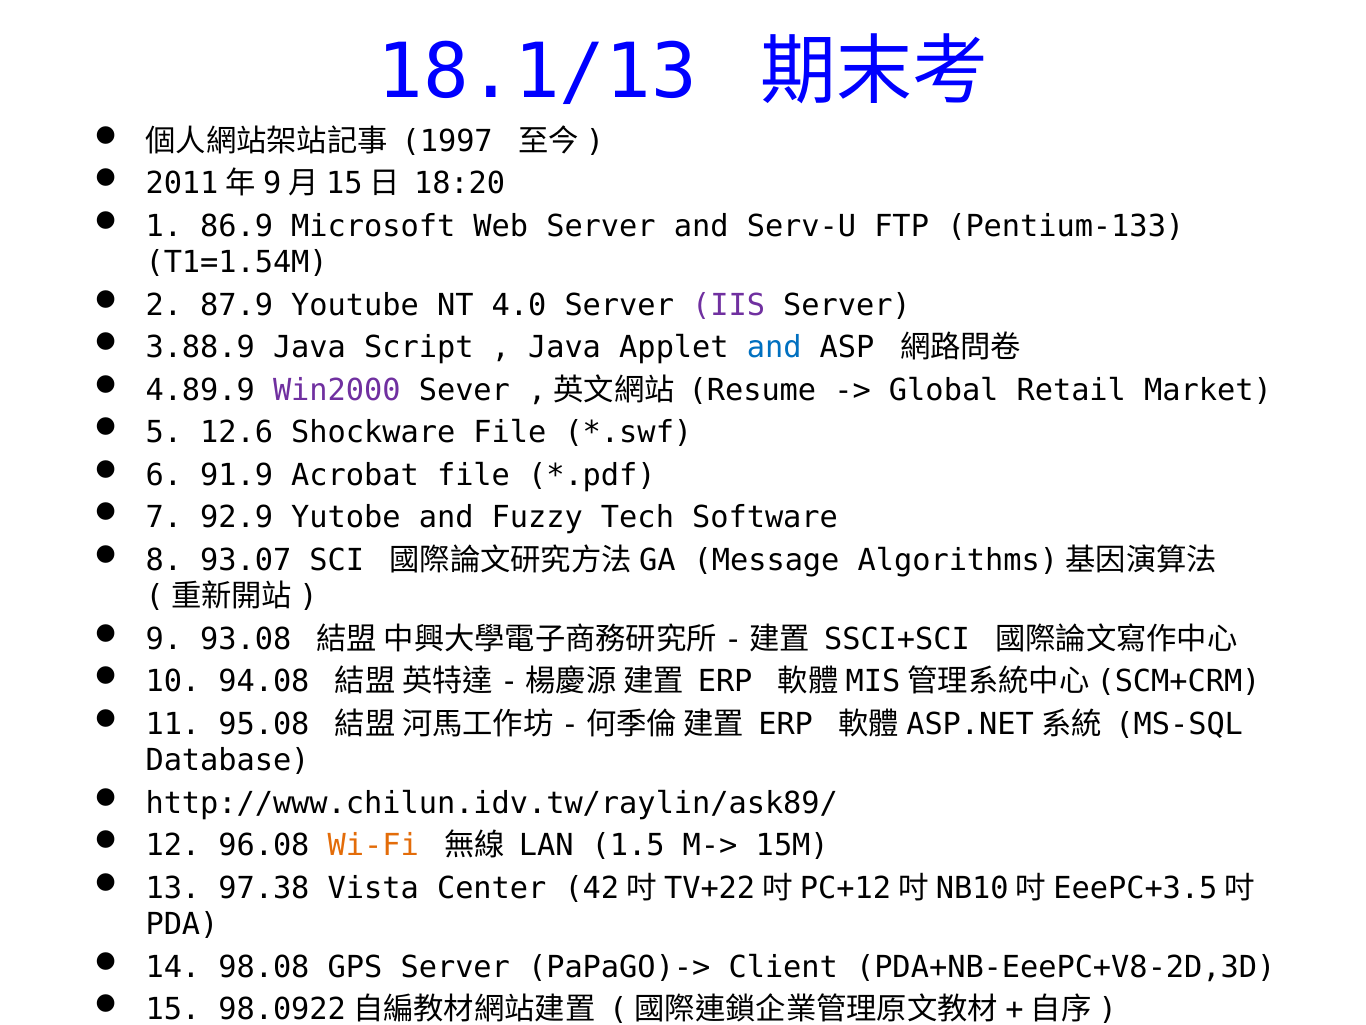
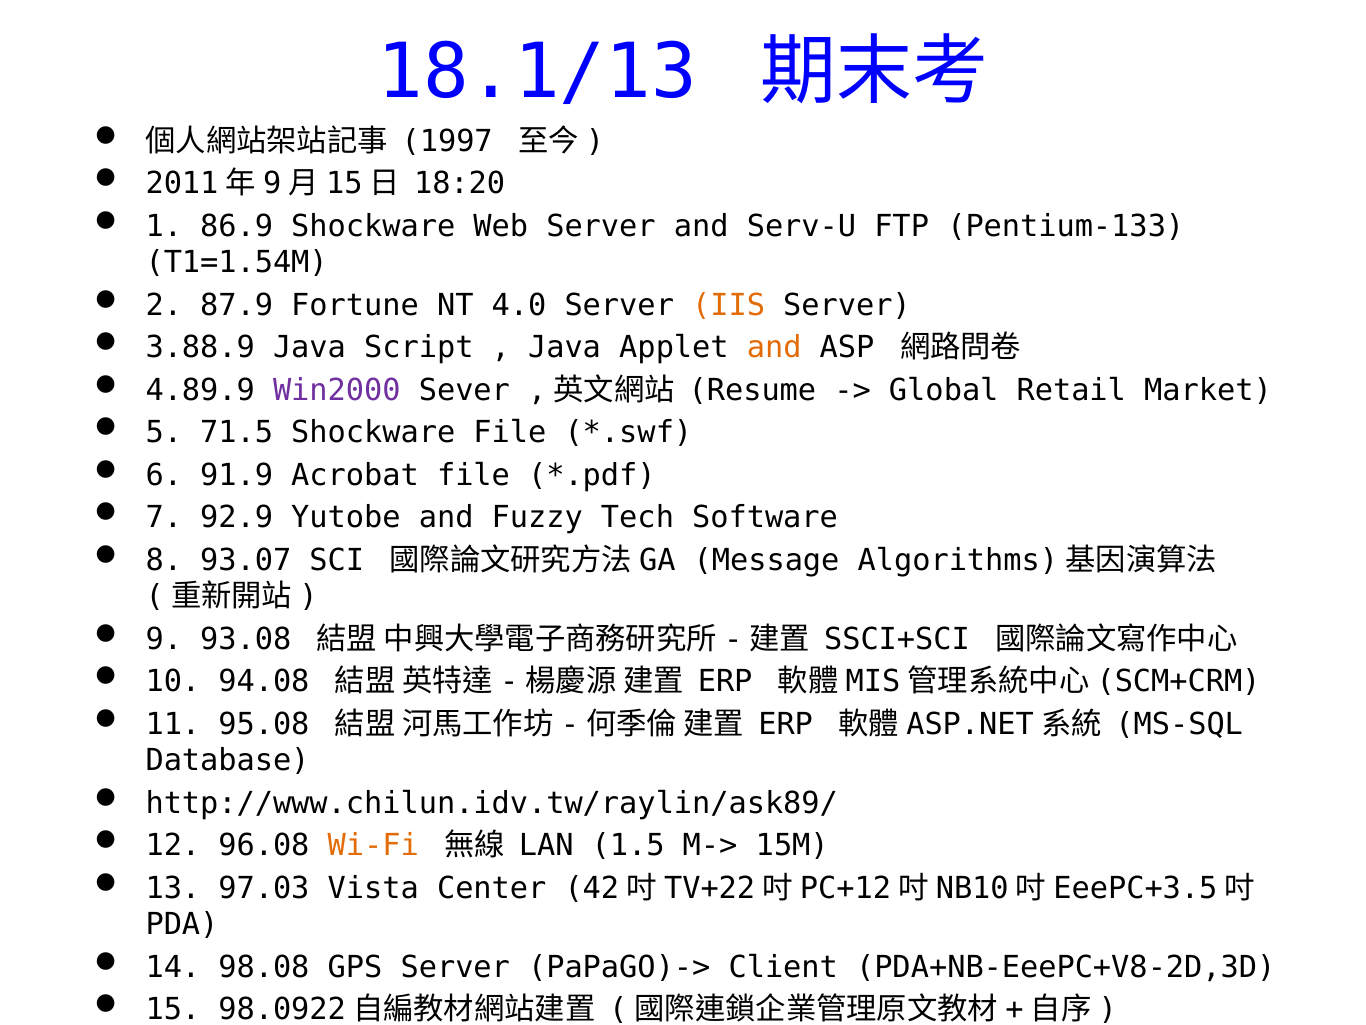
86.9 Microsoft: Microsoft -> Shockware
Youtube: Youtube -> Fortune
IIS colour: purple -> orange
and at (774, 348) colour: blue -> orange
12.6: 12.6 -> 71.5
97.38: 97.38 -> 97.03
